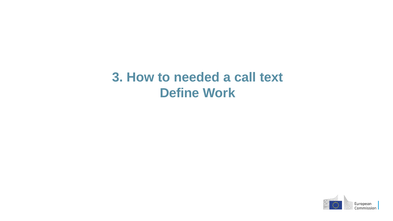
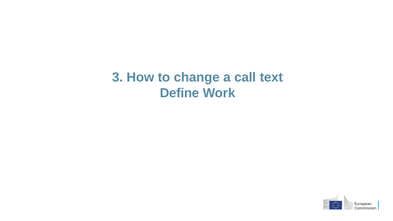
needed: needed -> change
